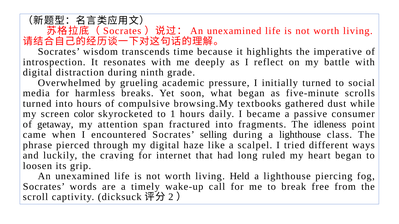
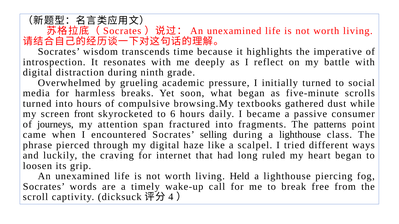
color: color -> front
1: 1 -> 6
getaway: getaway -> journeys
idleness: idleness -> patterns
2: 2 -> 4
